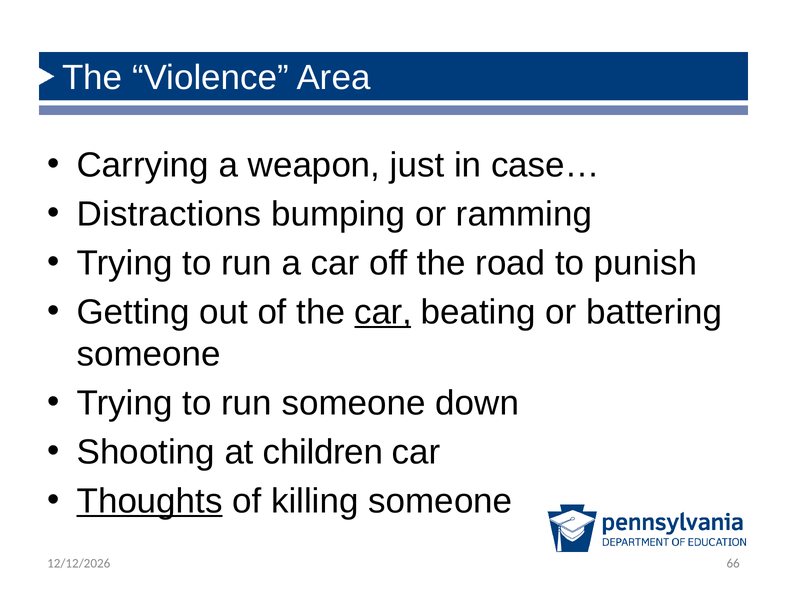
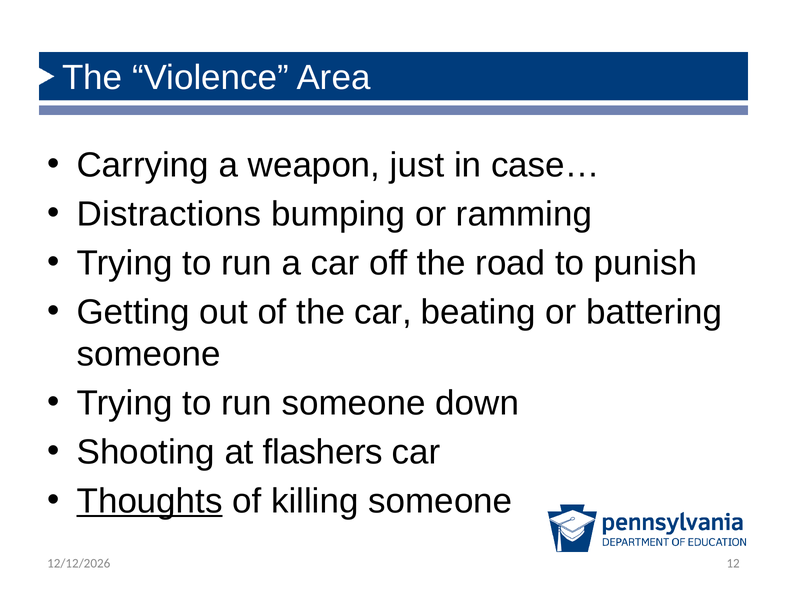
car at (383, 312) underline: present -> none
children: children -> flashers
66: 66 -> 12
